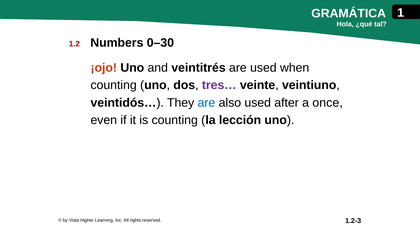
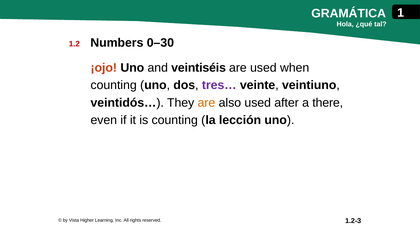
veintitrés: veintitrés -> veintiséis
are at (206, 103) colour: blue -> orange
once: once -> there
